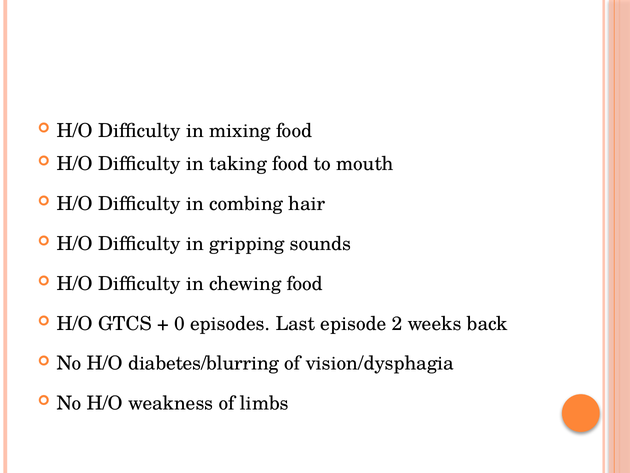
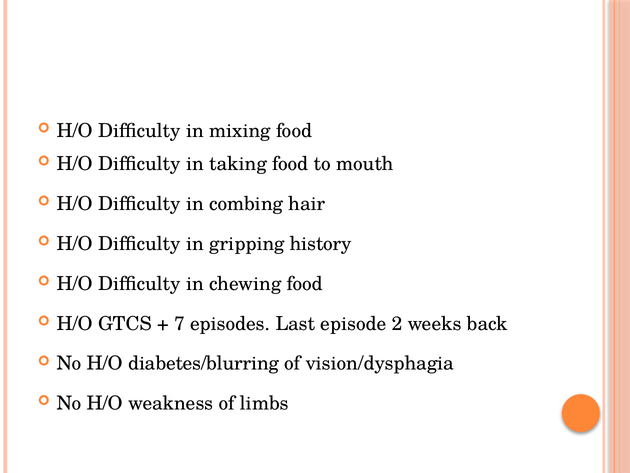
sounds: sounds -> history
0: 0 -> 7
